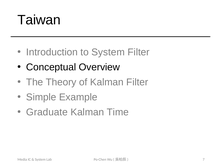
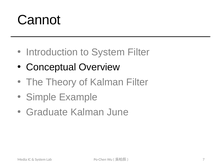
Taiwan: Taiwan -> Cannot
Time: Time -> June
